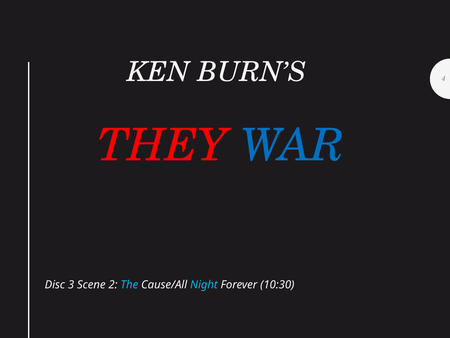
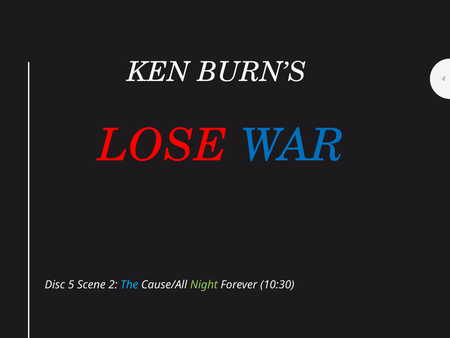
THEY: THEY -> LOSE
3: 3 -> 5
Night colour: light blue -> light green
